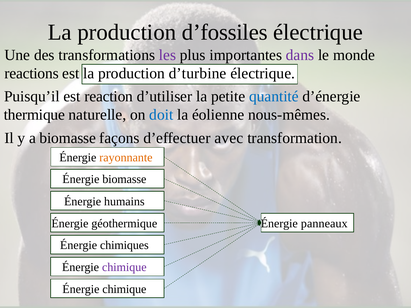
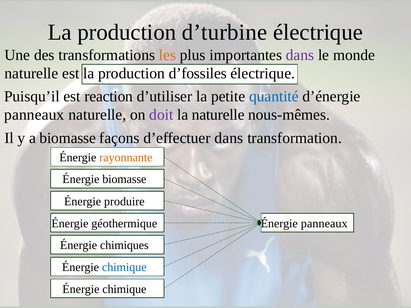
d’fossiles: d’fossiles -> d’turbine
les colour: purple -> orange
reactions at (32, 74): reactions -> naturelle
d’turbine: d’turbine -> d’fossiles
thermique at (34, 115): thermique -> panneaux
doit colour: blue -> purple
la éolienne: éolienne -> naturelle
d’effectuer avec: avec -> dans
humains: humains -> produire
chimique at (124, 268) colour: purple -> blue
